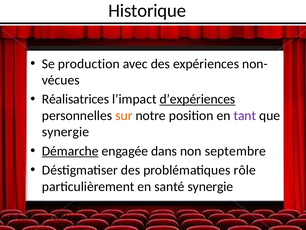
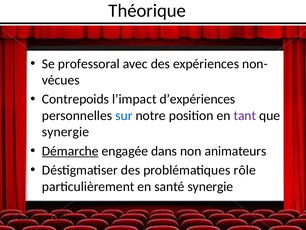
Historique: Historique -> Théorique
production: production -> professoral
Réalisatrices: Réalisatrices -> Contrepoids
d’expériences underline: present -> none
sur colour: orange -> blue
septembre: septembre -> animateurs
